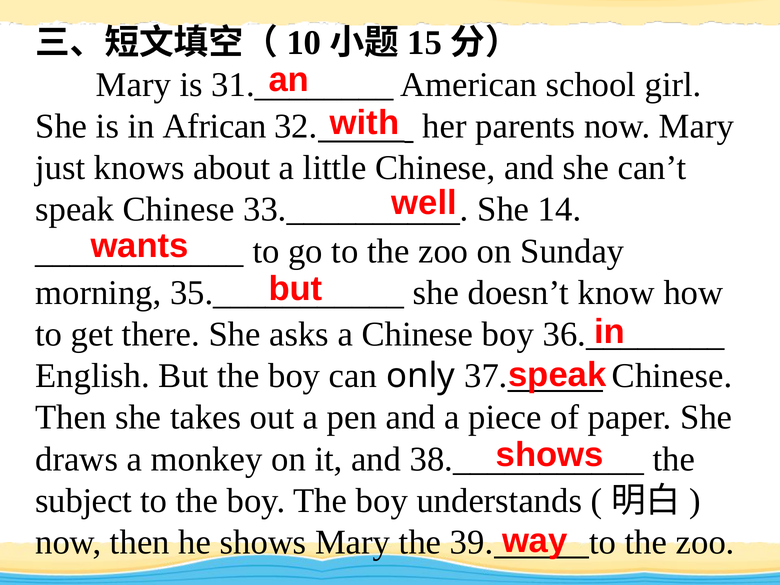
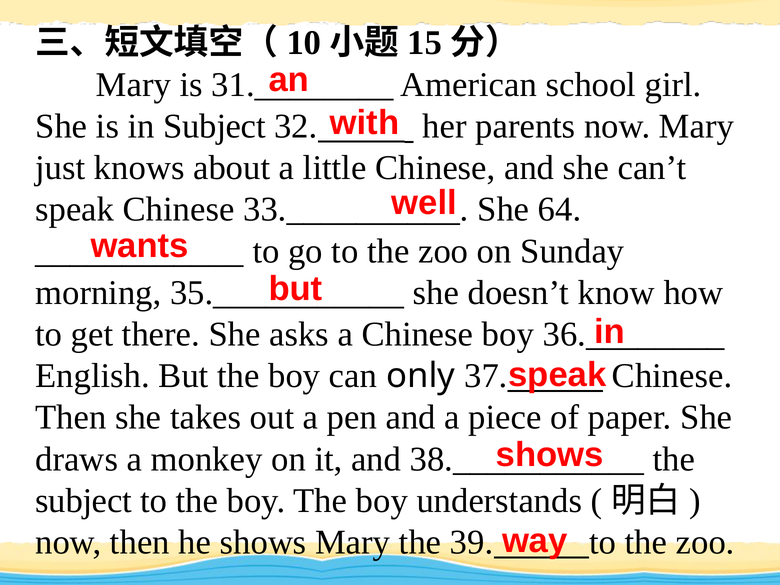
in African: African -> Subject
14: 14 -> 64
